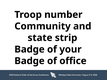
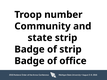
of your: your -> strip
